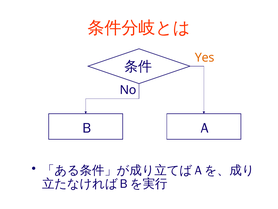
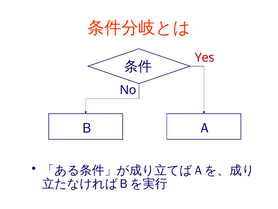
Yes colour: orange -> red
